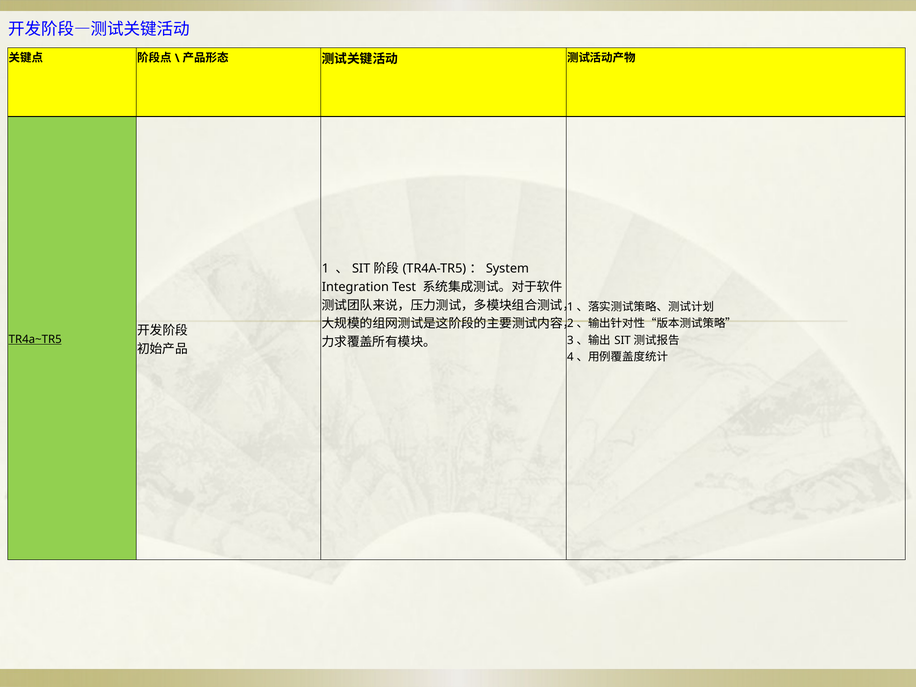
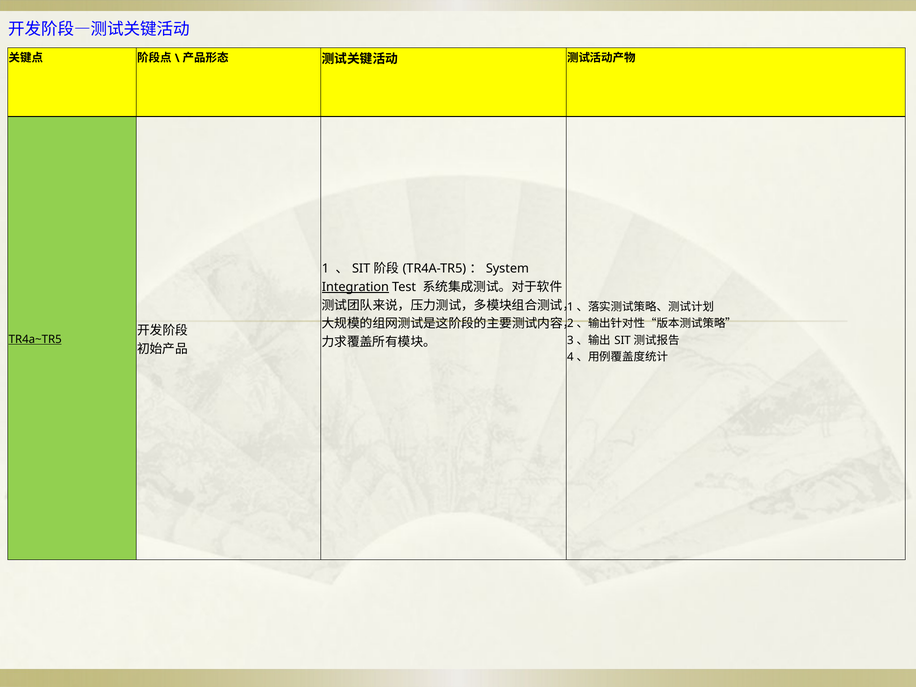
Integration underline: none -> present
